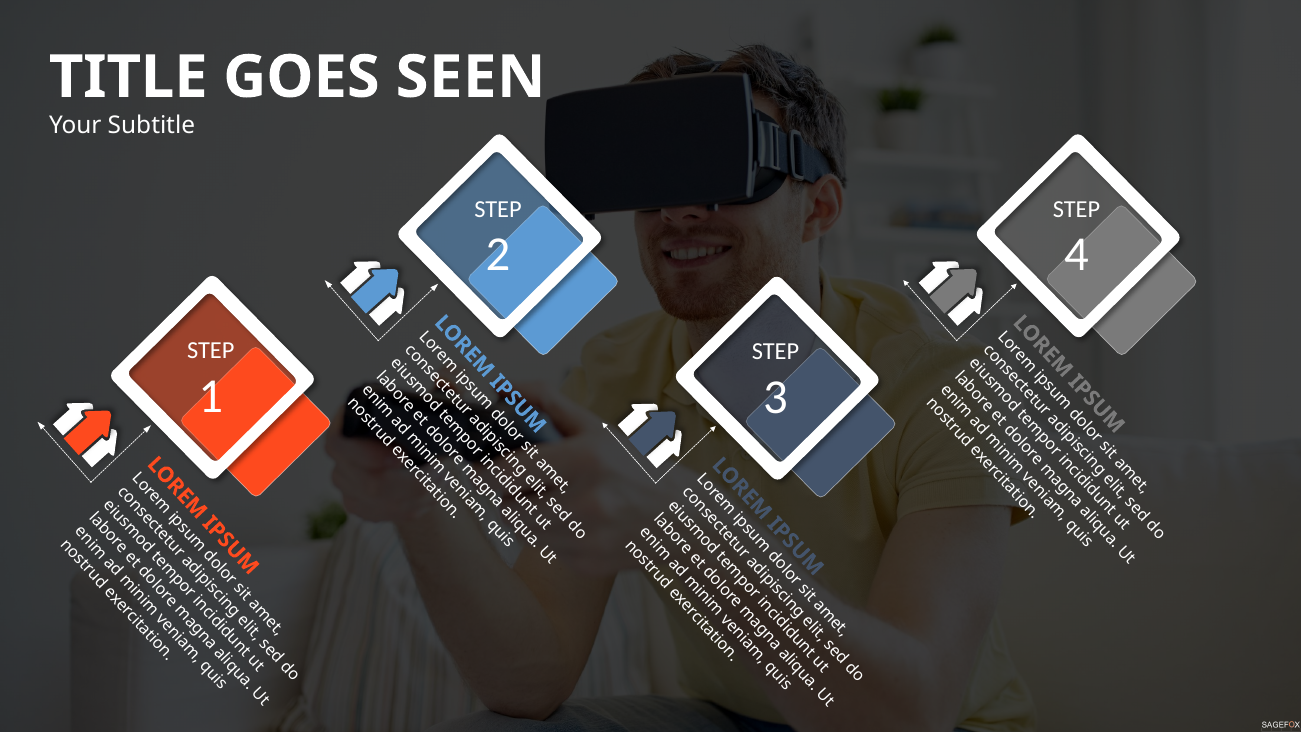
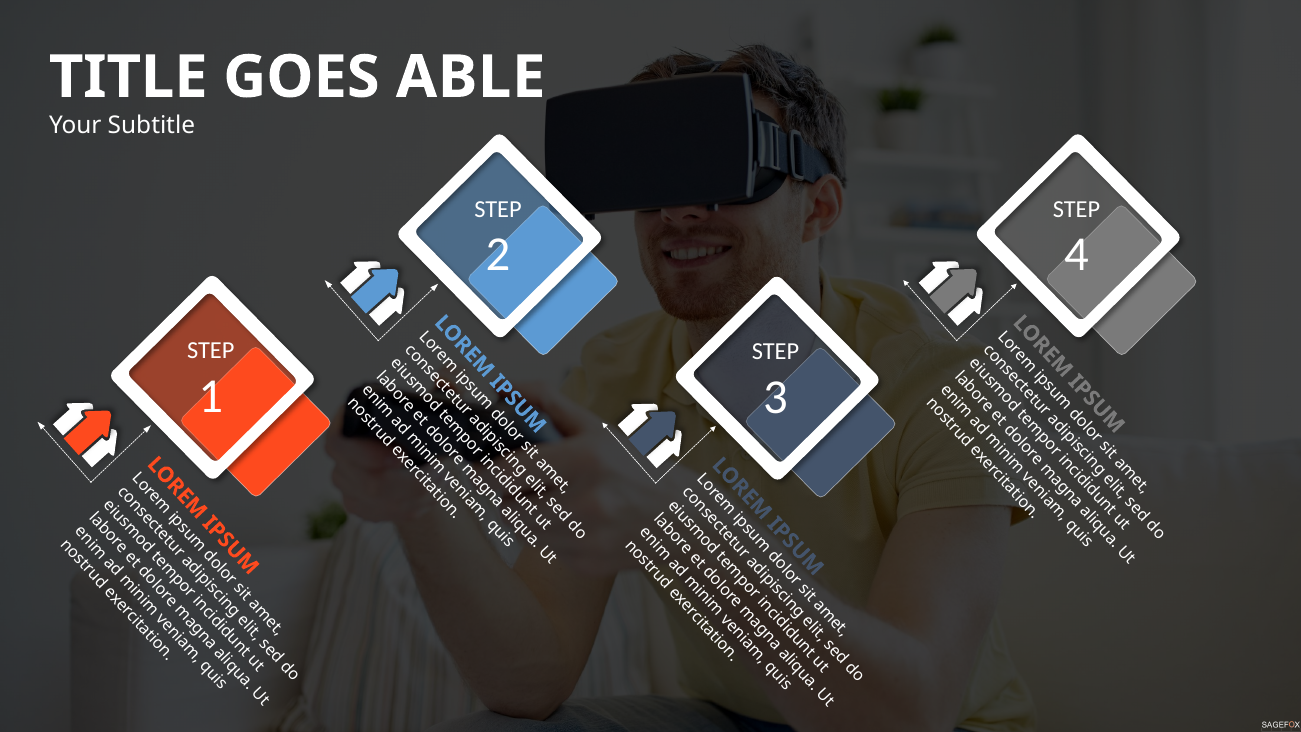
SEEN: SEEN -> ABLE
